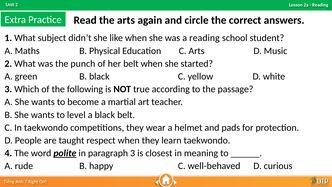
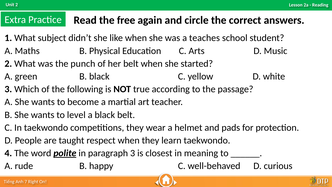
the arts: arts -> free
a reading: reading -> teaches
